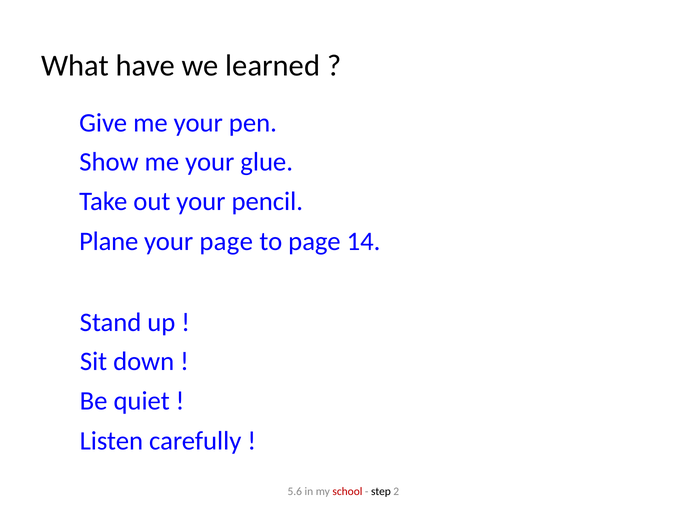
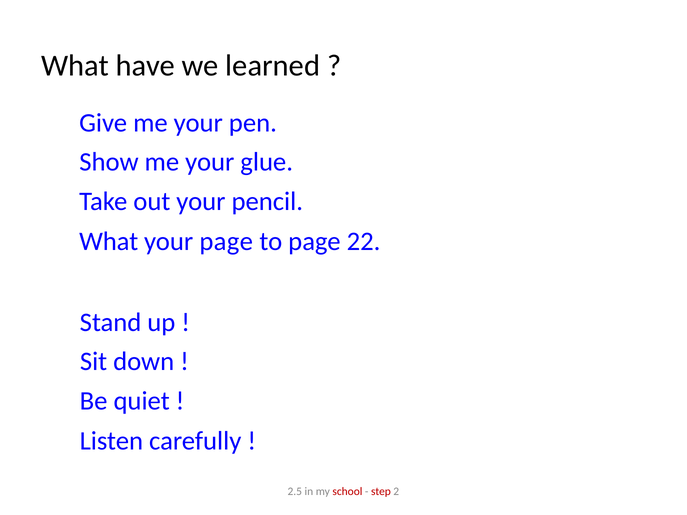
Plane at (109, 242): Plane -> What
14: 14 -> 22
5.6: 5.6 -> 2.5
step colour: black -> red
